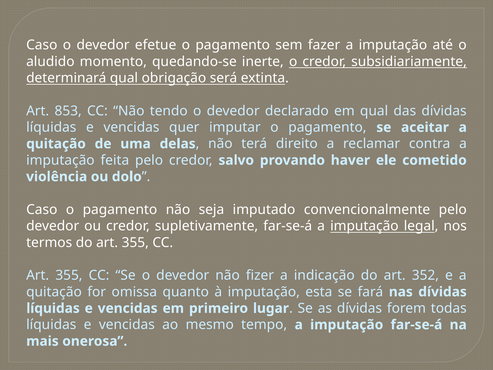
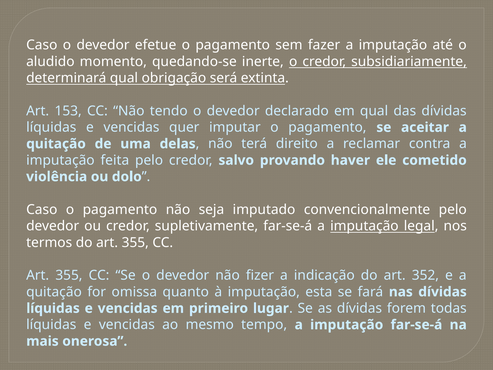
853: 853 -> 153
